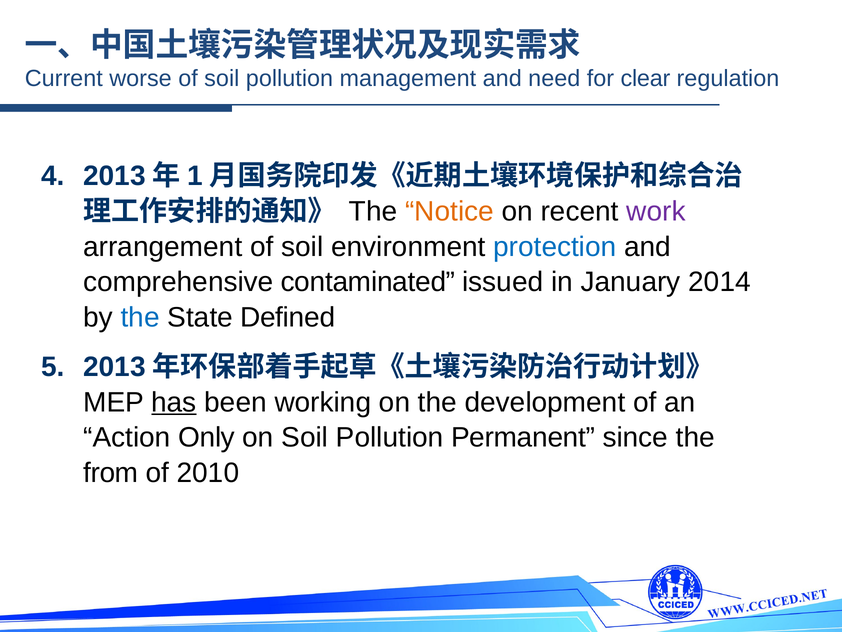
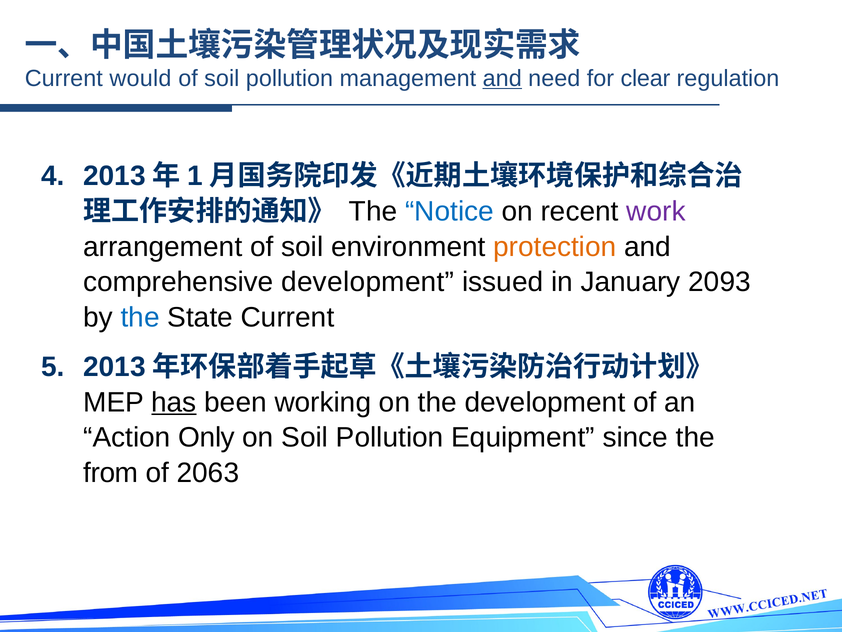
worse: worse -> would
and at (502, 78) underline: none -> present
Notice colour: orange -> blue
protection colour: blue -> orange
comprehensive contaminated: contaminated -> development
2014: 2014 -> 2093
State Defined: Defined -> Current
Permanent: Permanent -> Equipment
2010: 2010 -> 2063
